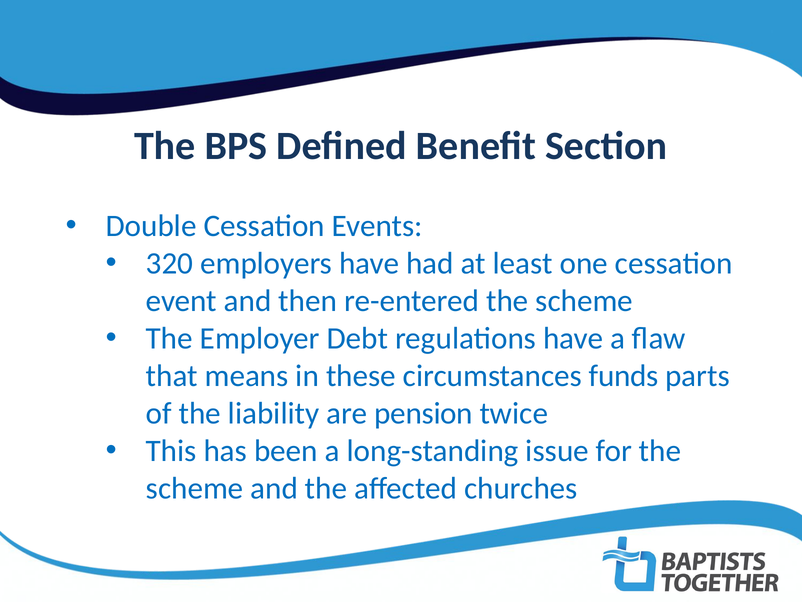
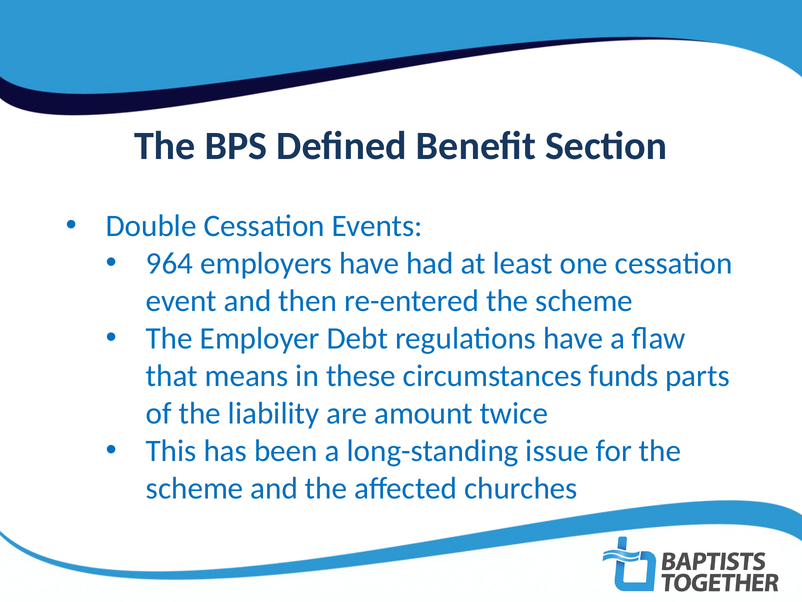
320: 320 -> 964
pension: pension -> amount
